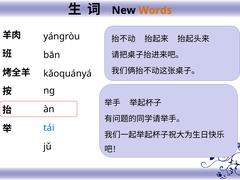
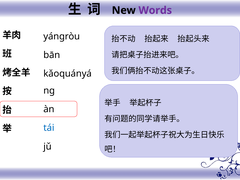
Words colour: orange -> purple
